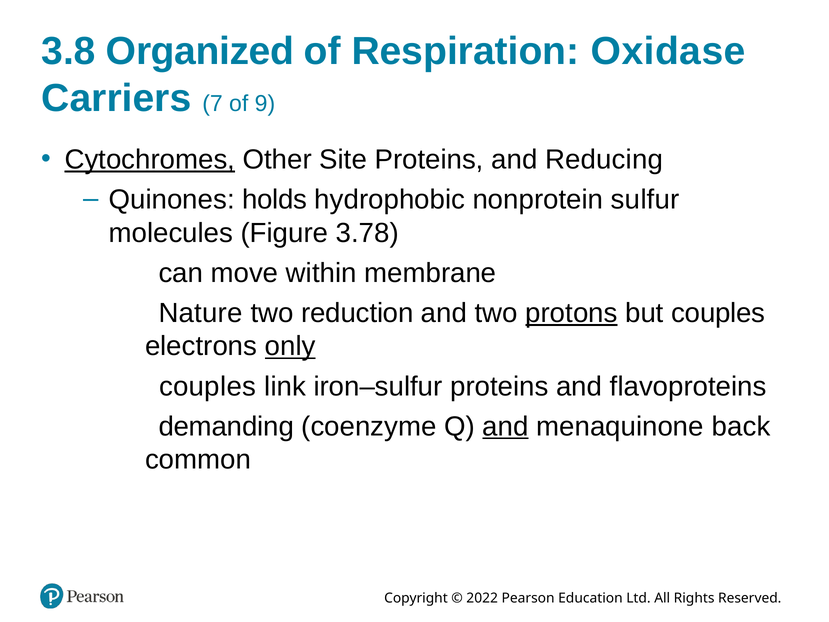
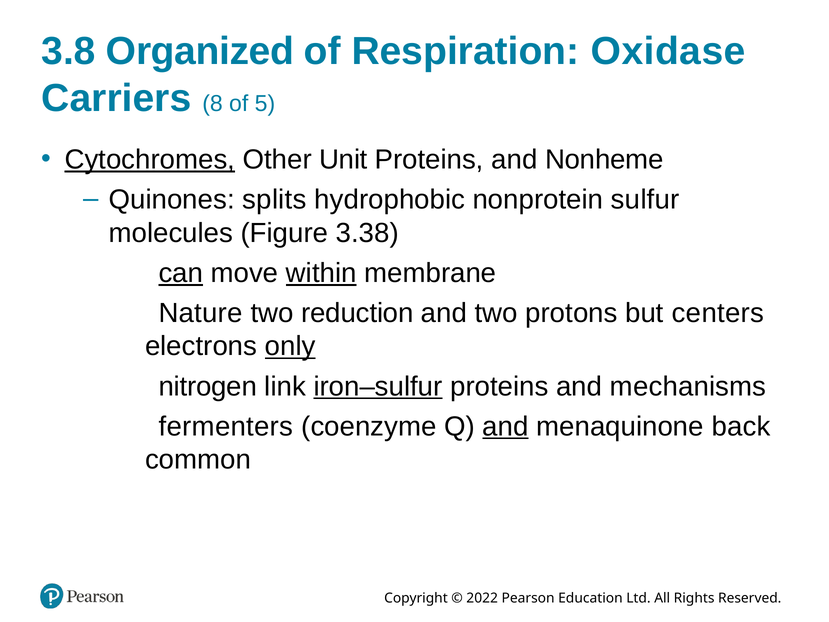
7: 7 -> 8
9: 9 -> 5
Site: Site -> Unit
Reducing: Reducing -> Nonheme
holds: holds -> splits
3.78: 3.78 -> 3.38
can underline: none -> present
within underline: none -> present
protons underline: present -> none
but couples: couples -> centers
couples at (208, 386): couples -> nitrogen
iron–sulfur underline: none -> present
flavoproteins: flavoproteins -> mechanisms
demanding: demanding -> fermenters
